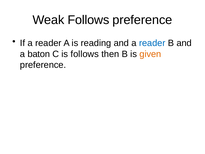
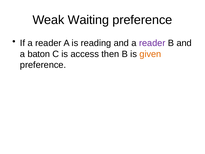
Weak Follows: Follows -> Waiting
reader at (152, 43) colour: blue -> purple
is follows: follows -> access
